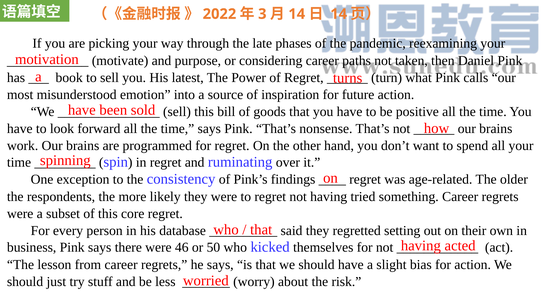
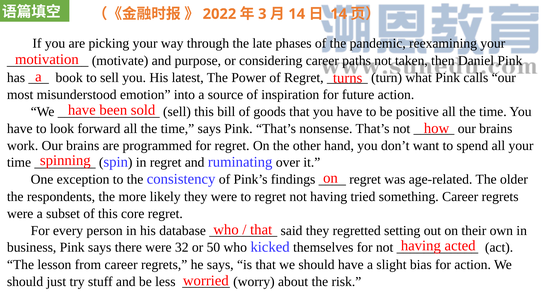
46: 46 -> 32
